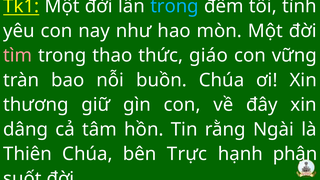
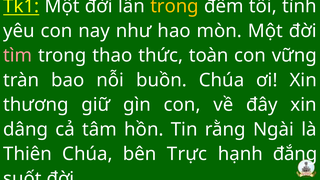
trong at (175, 6) colour: light blue -> yellow
giáo: giáo -> toàn
phận: phận -> đắng
